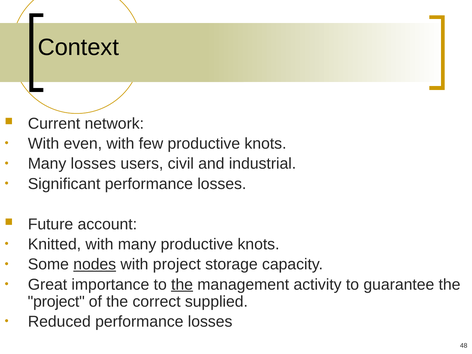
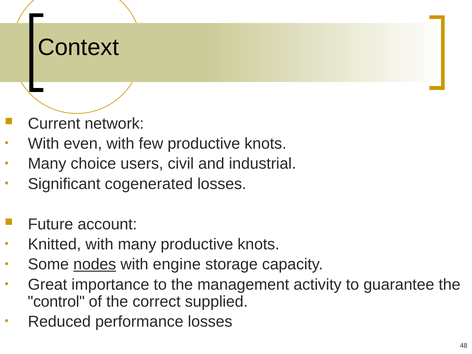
Many losses: losses -> choice
Significant performance: performance -> cogenerated
with project: project -> engine
the at (182, 285) underline: present -> none
project at (56, 302): project -> control
